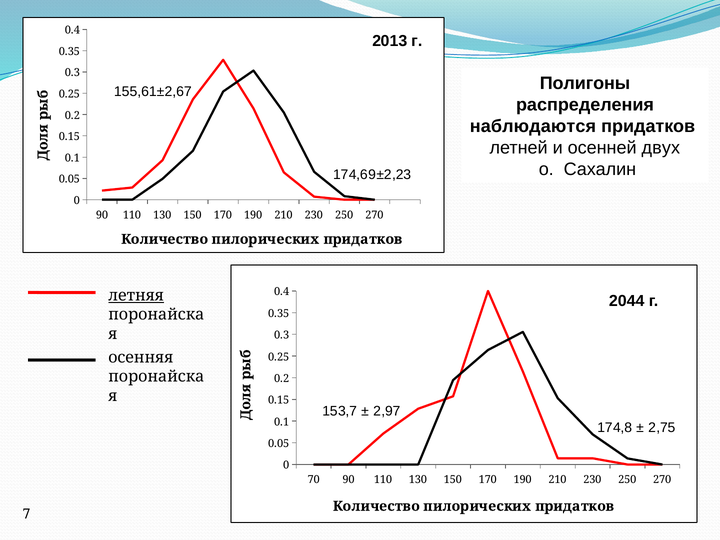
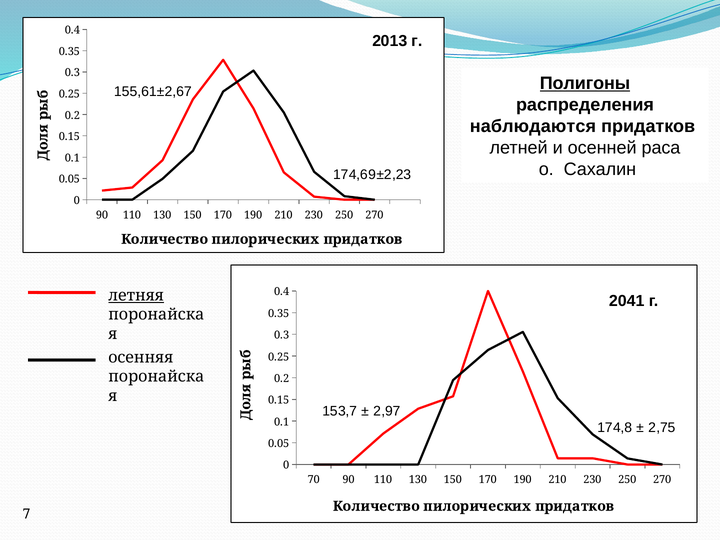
Полигоны underline: none -> present
двух: двух -> раса
2044: 2044 -> 2041
